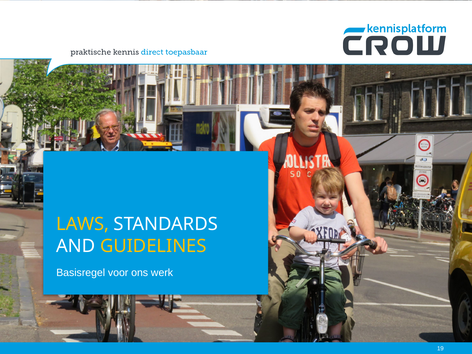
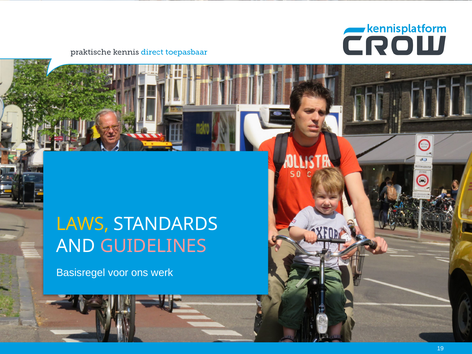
GUIDELINES colour: yellow -> pink
